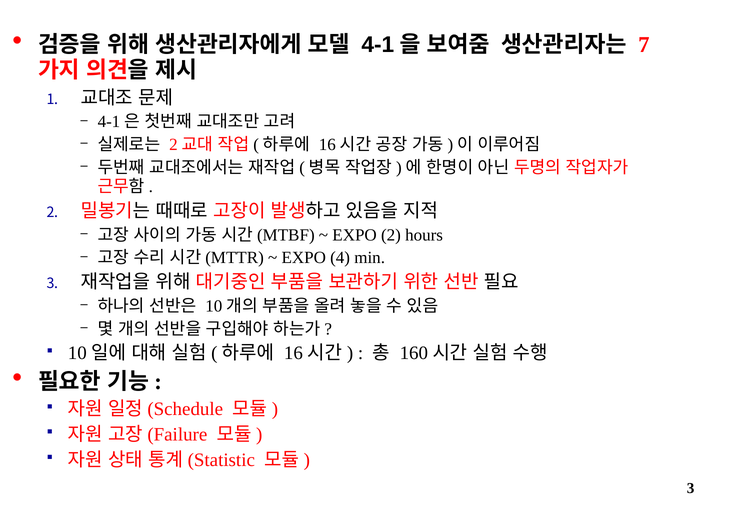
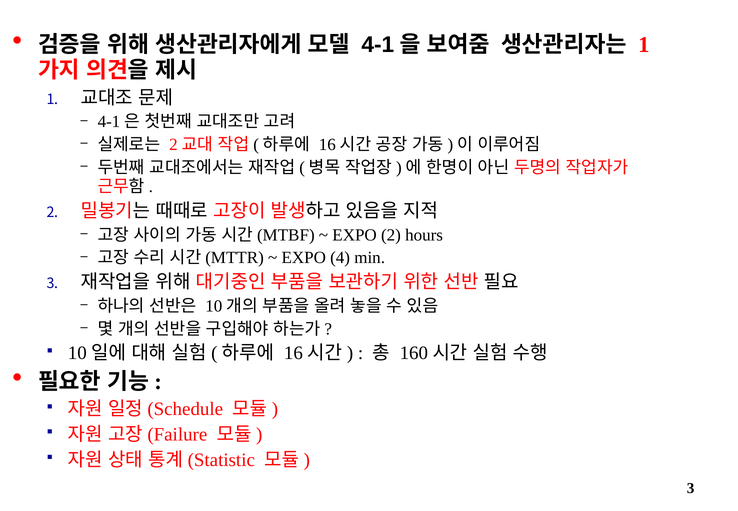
7 at (644, 45): 7 -> 1
